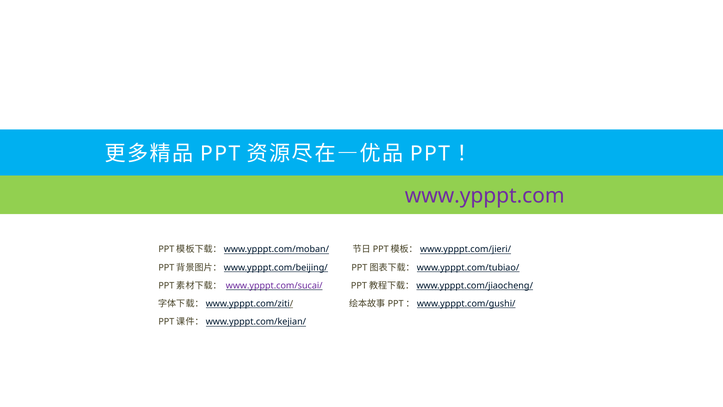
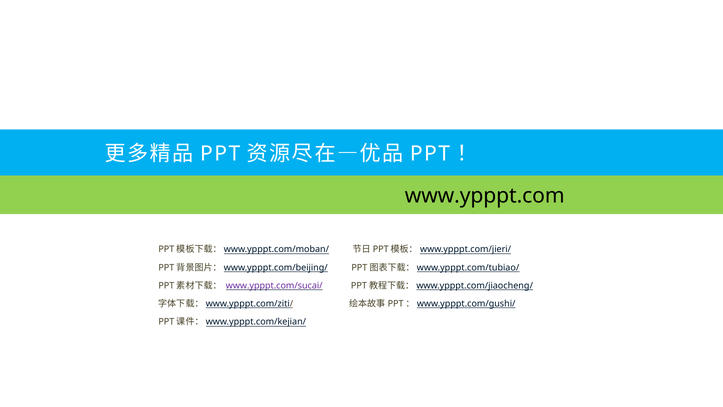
www.ypppt.com colour: purple -> black
